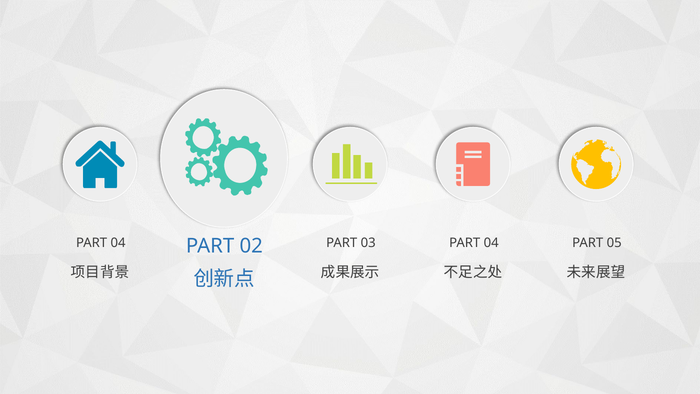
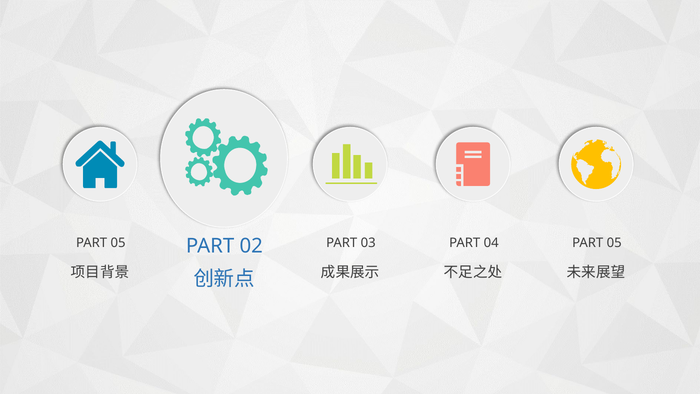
04 at (118, 243): 04 -> 05
